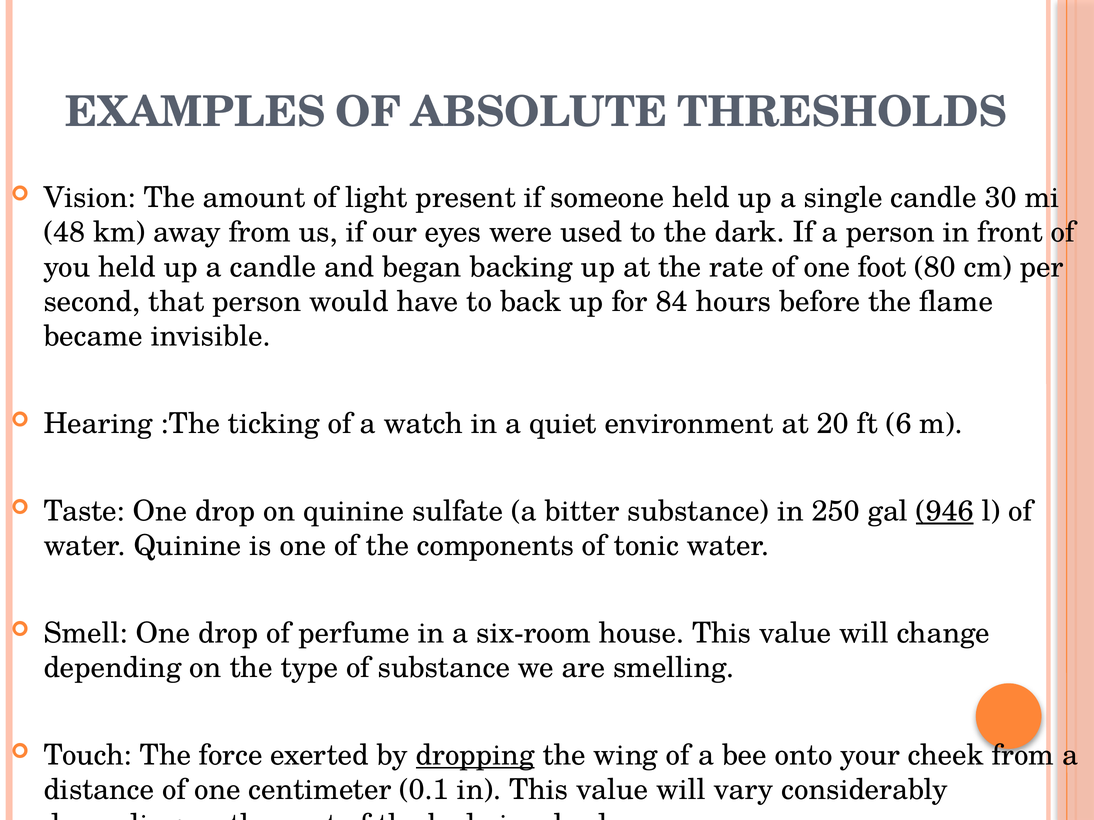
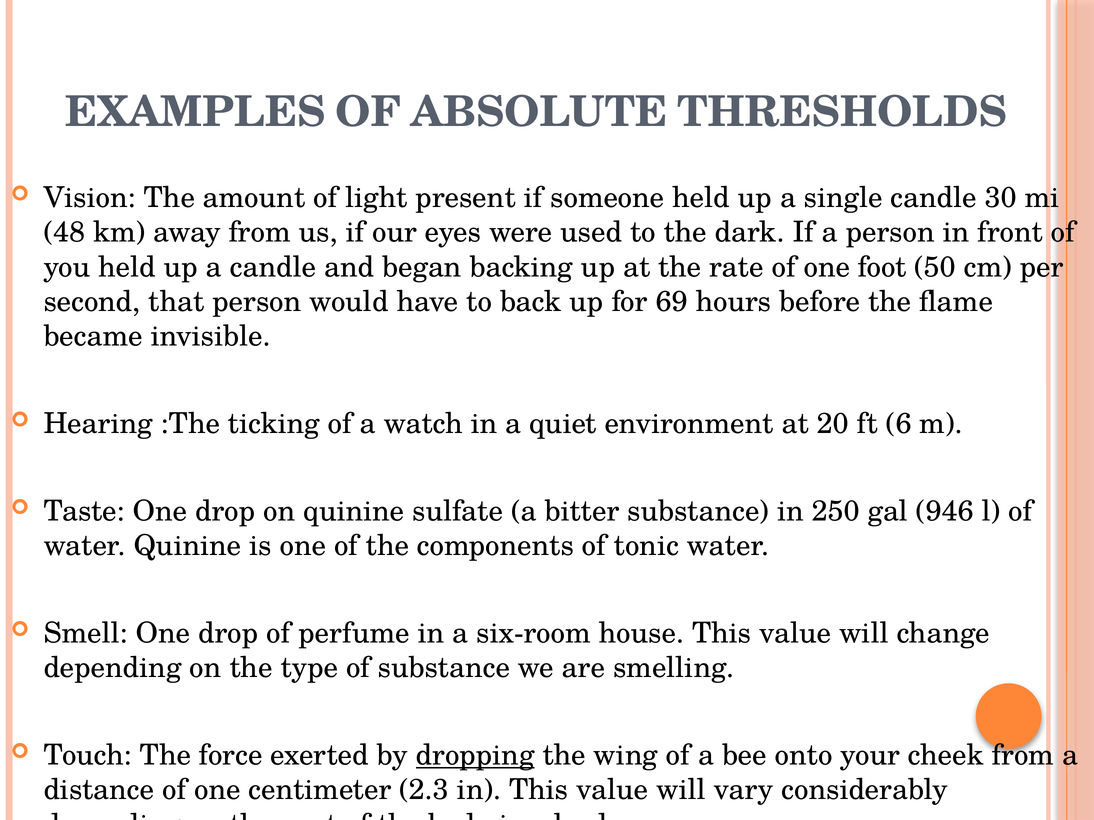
80: 80 -> 50
84: 84 -> 69
946 underline: present -> none
0.1: 0.1 -> 2.3
